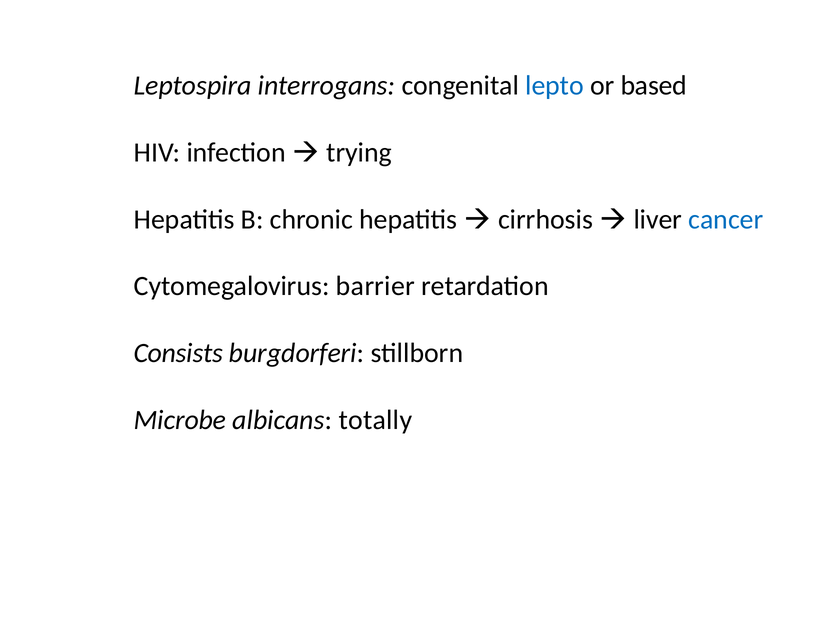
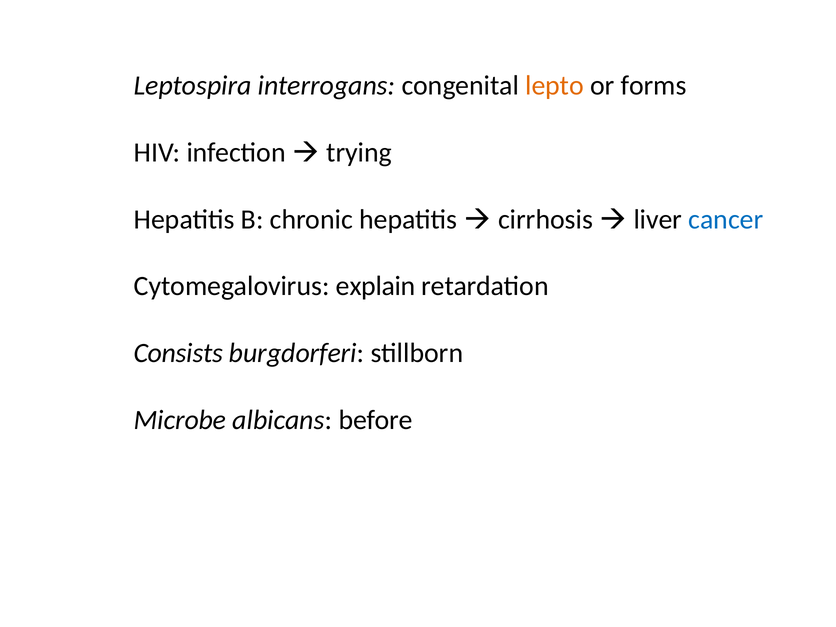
lepto colour: blue -> orange
based: based -> forms
barrier: barrier -> explain
totally: totally -> before
